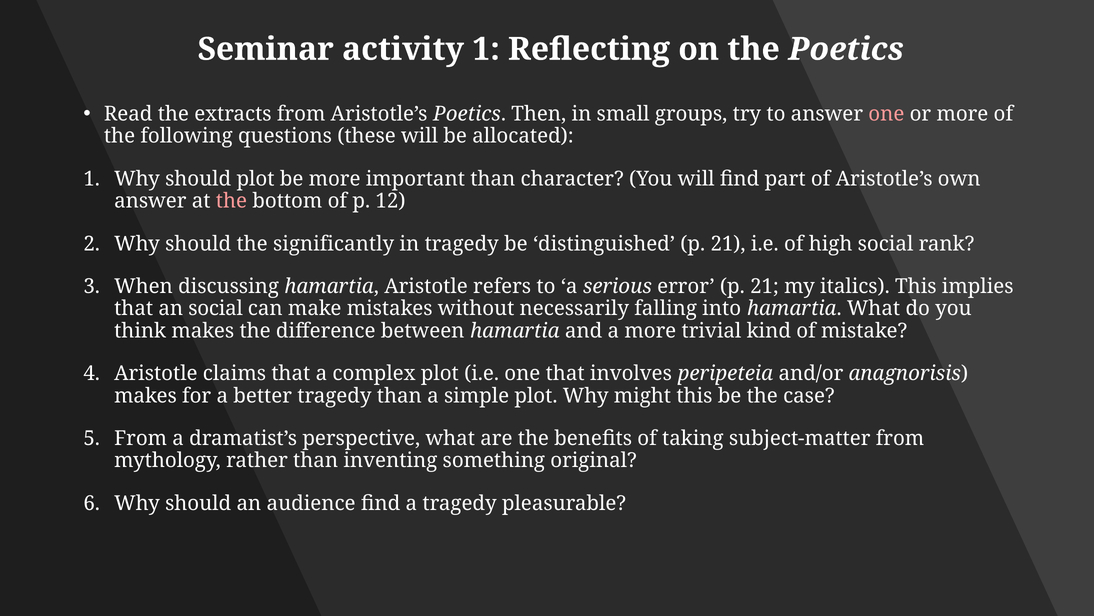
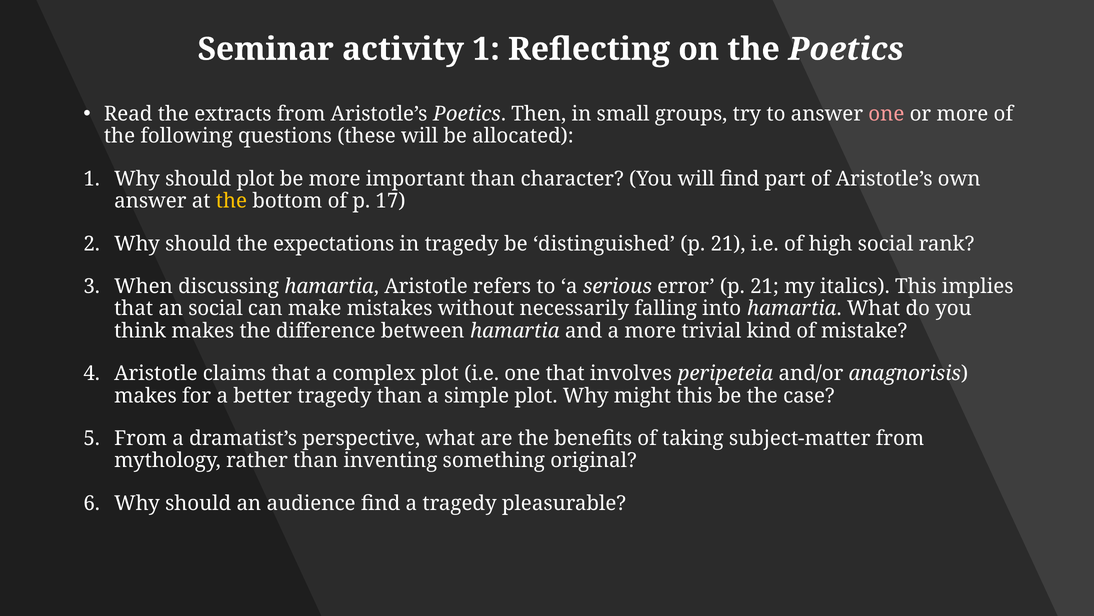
the at (231, 201) colour: pink -> yellow
12: 12 -> 17
significantly: significantly -> expectations
